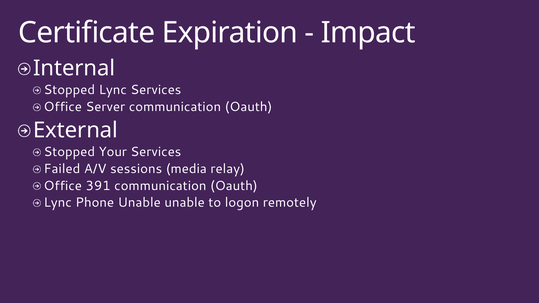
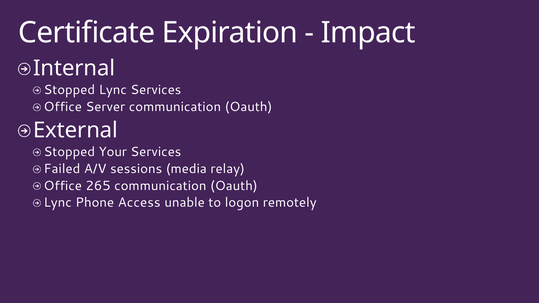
391: 391 -> 265
Phone Unable: Unable -> Access
